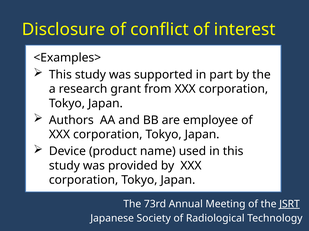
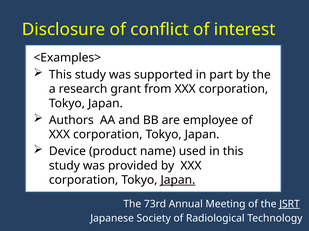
Japan at (178, 181) underline: none -> present
